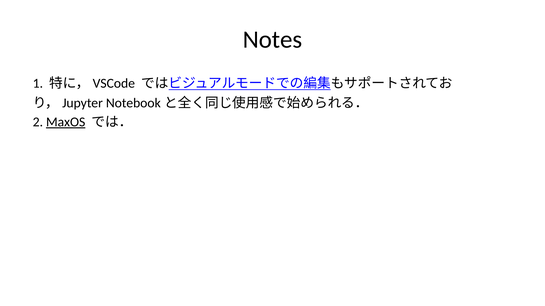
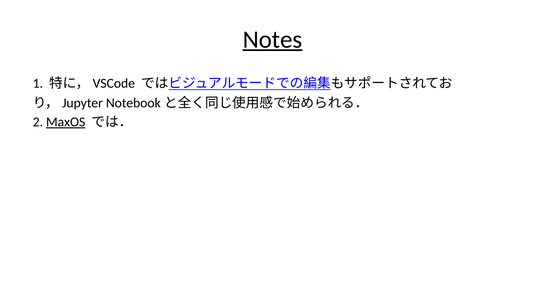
Notes underline: none -> present
